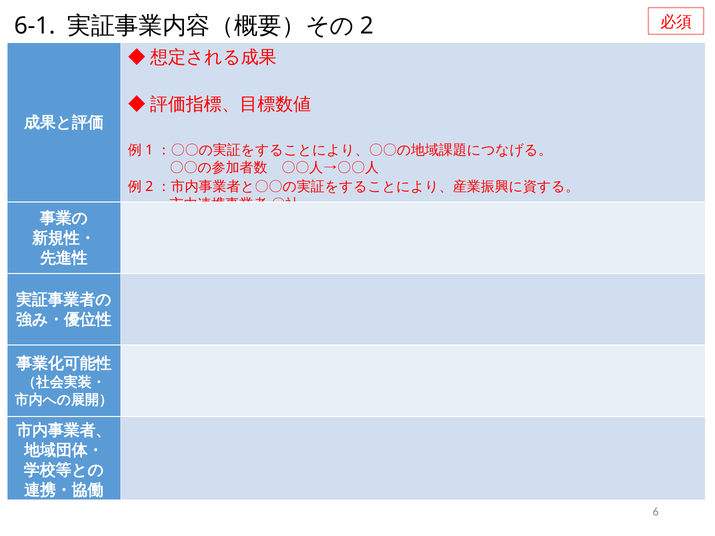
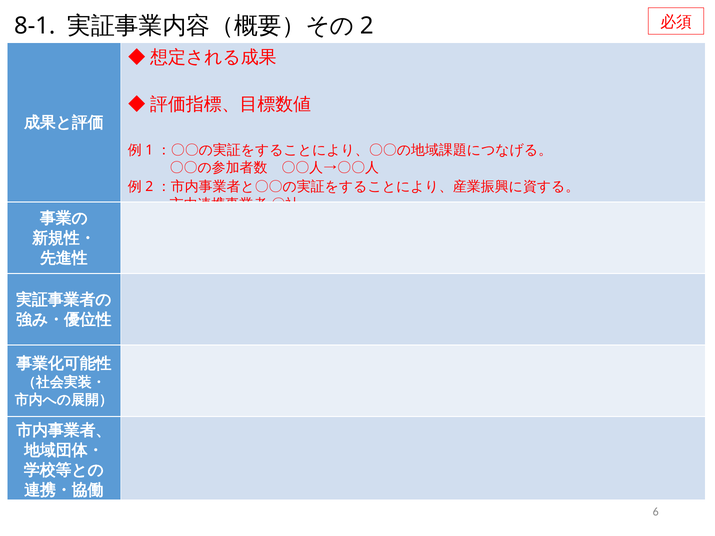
6-1: 6-1 -> 8-1
